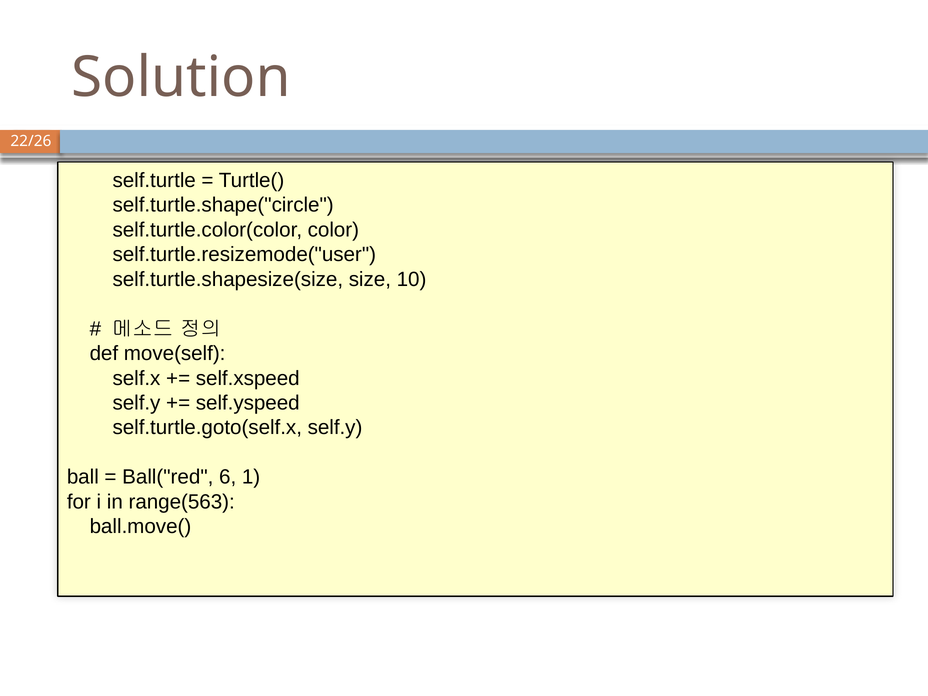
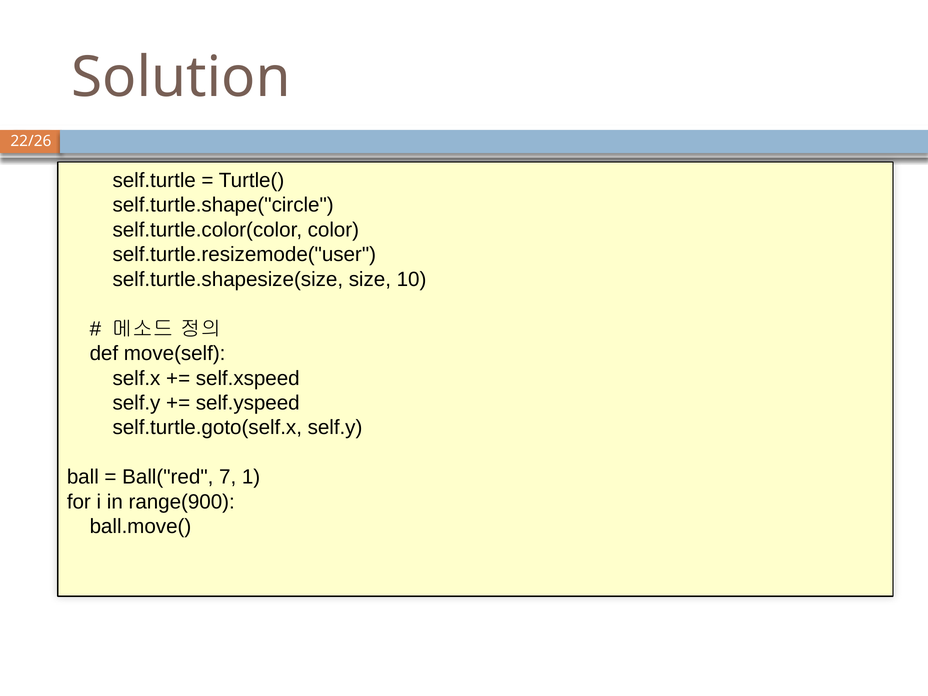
6: 6 -> 7
range(563: range(563 -> range(900
